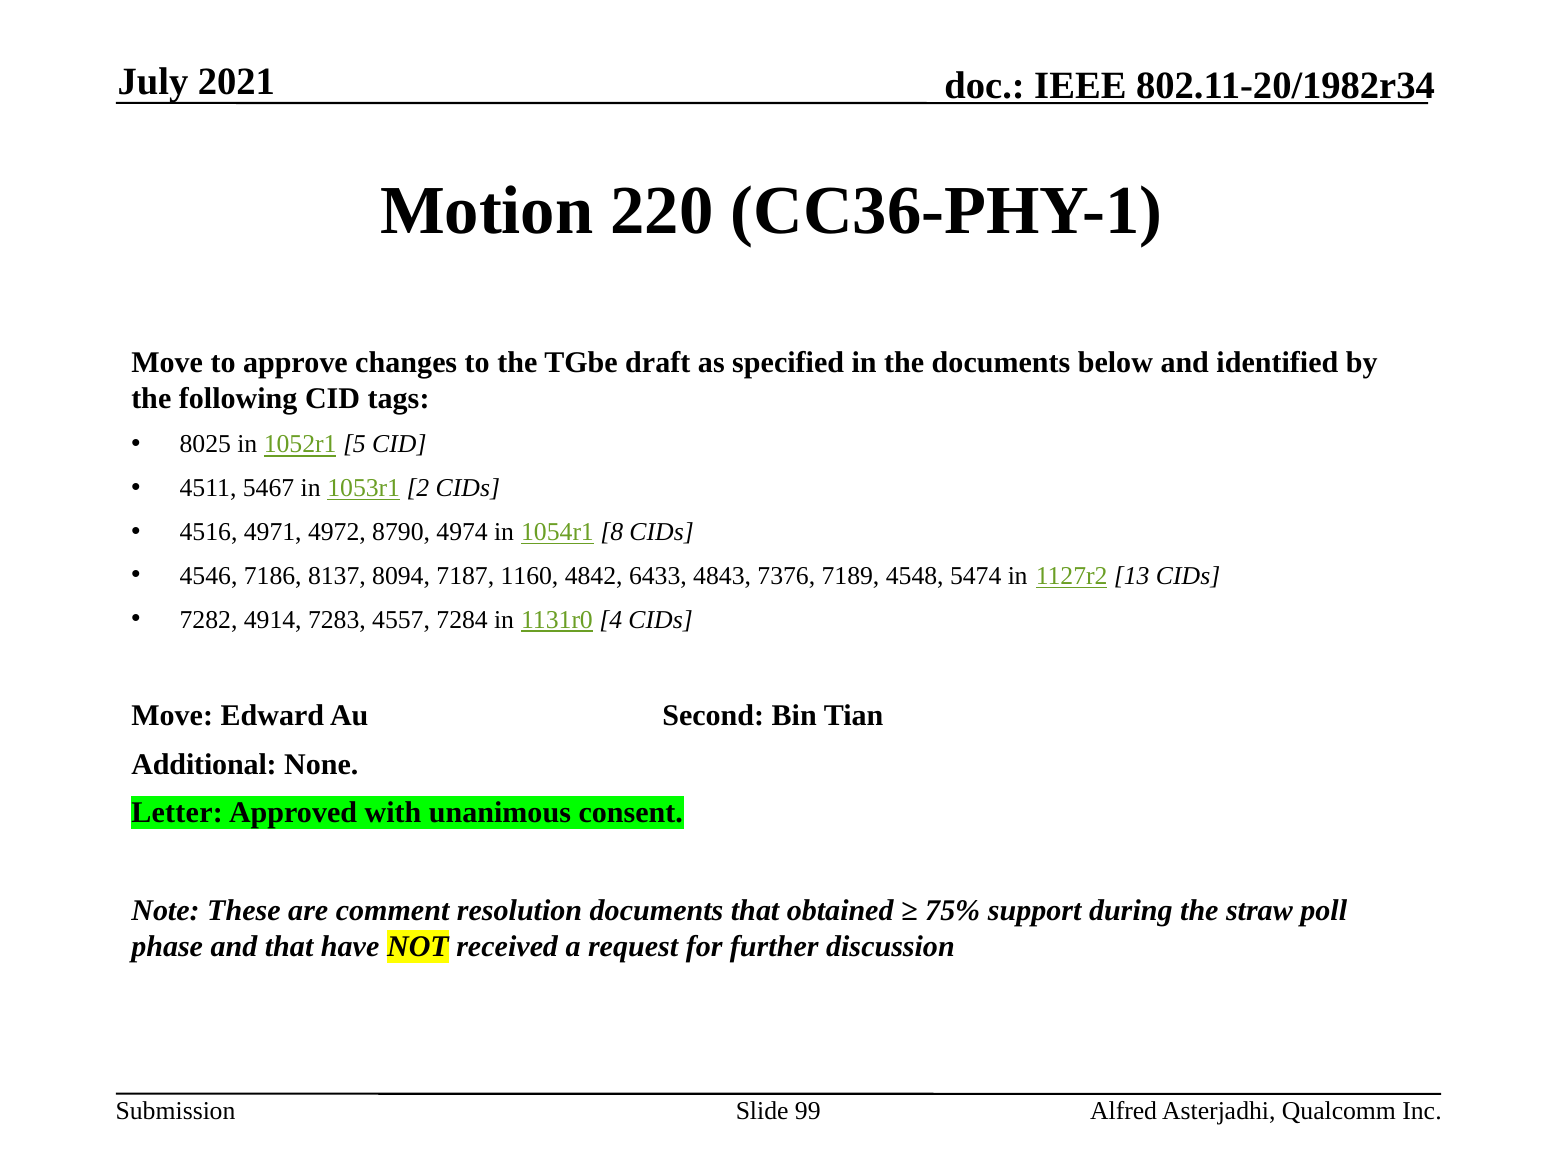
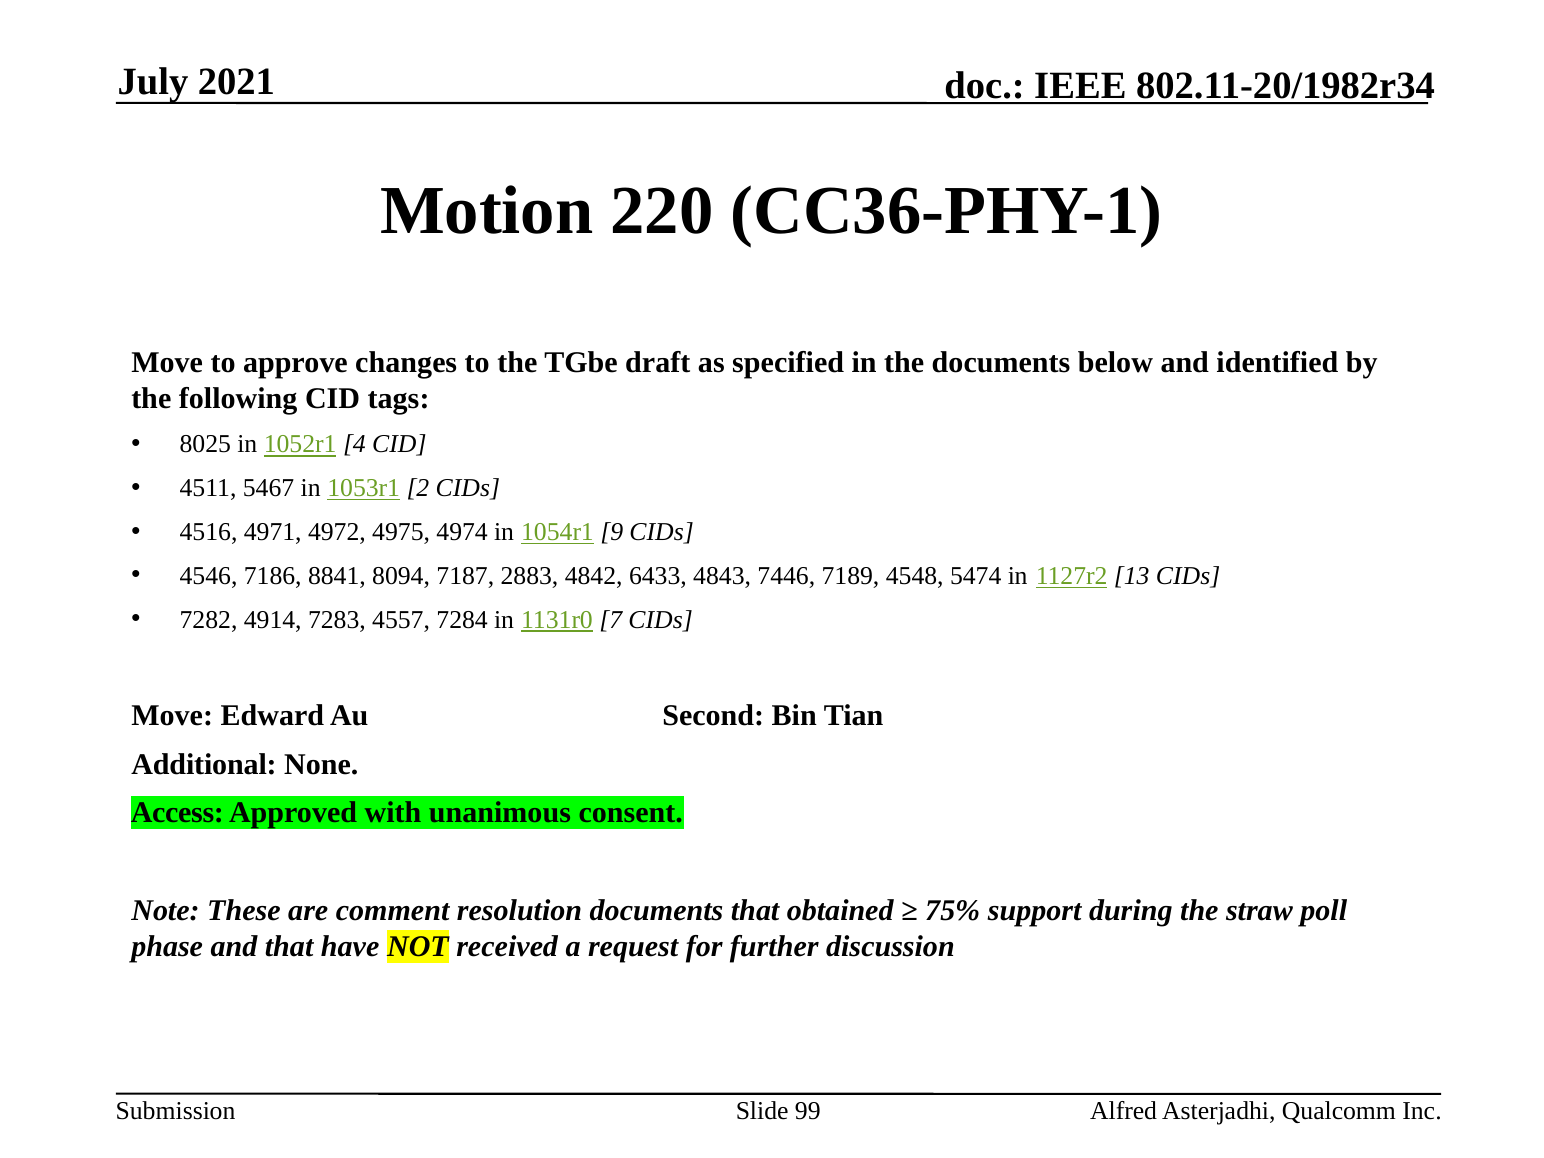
5: 5 -> 4
8790: 8790 -> 4975
8: 8 -> 9
8137: 8137 -> 8841
1160: 1160 -> 2883
7376: 7376 -> 7446
4: 4 -> 7
Letter: Letter -> Access
